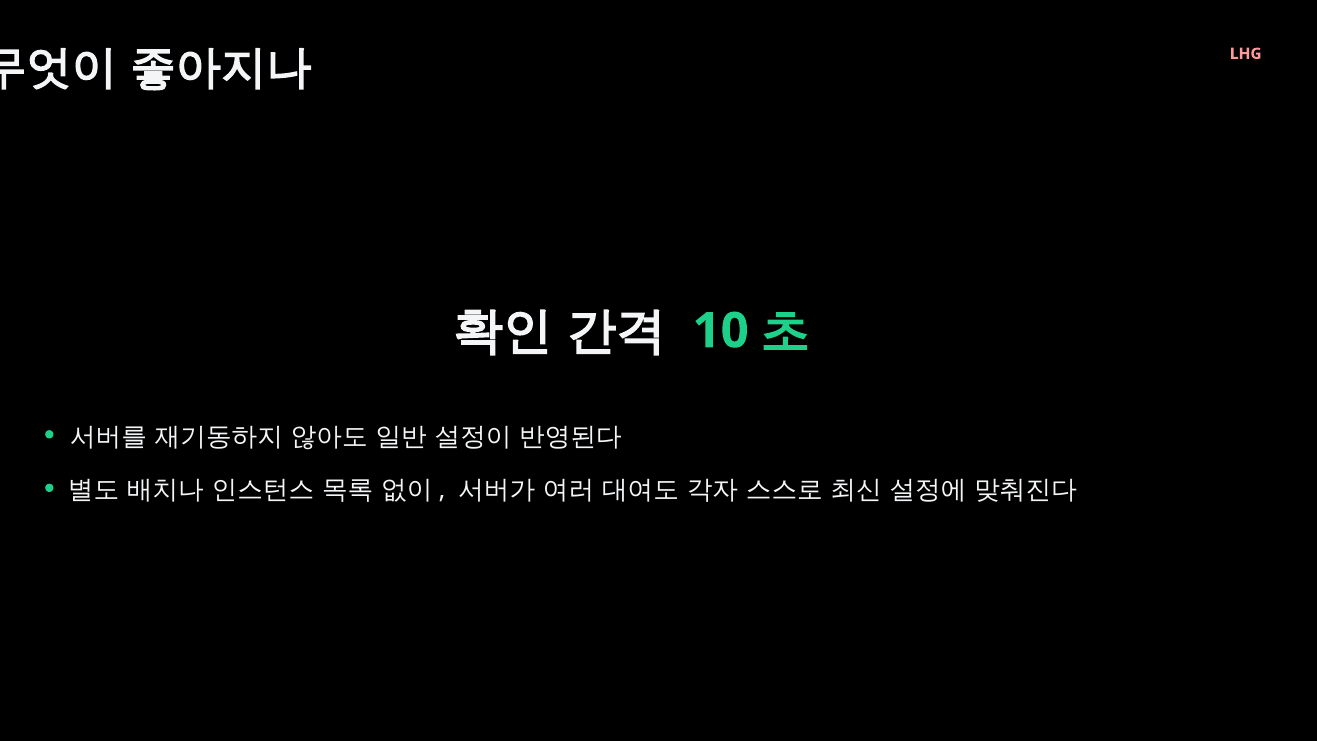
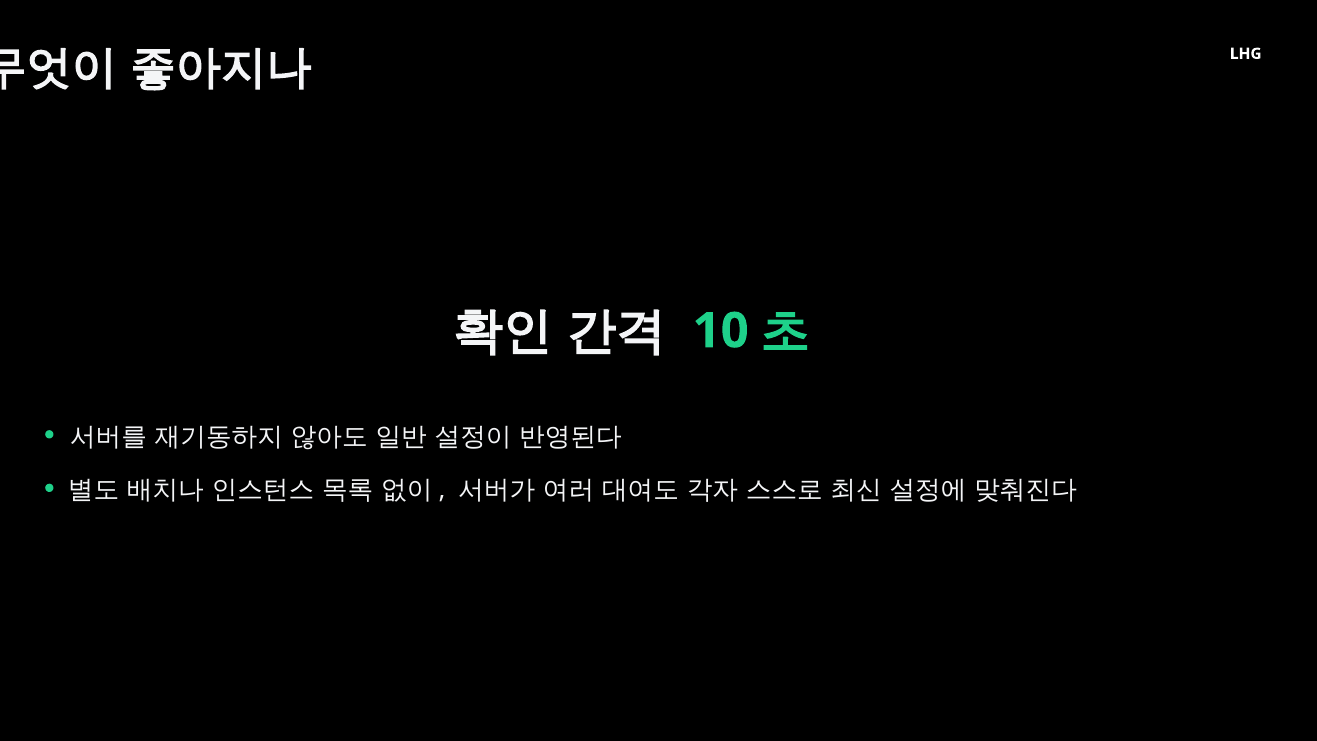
LHG colour: pink -> white
